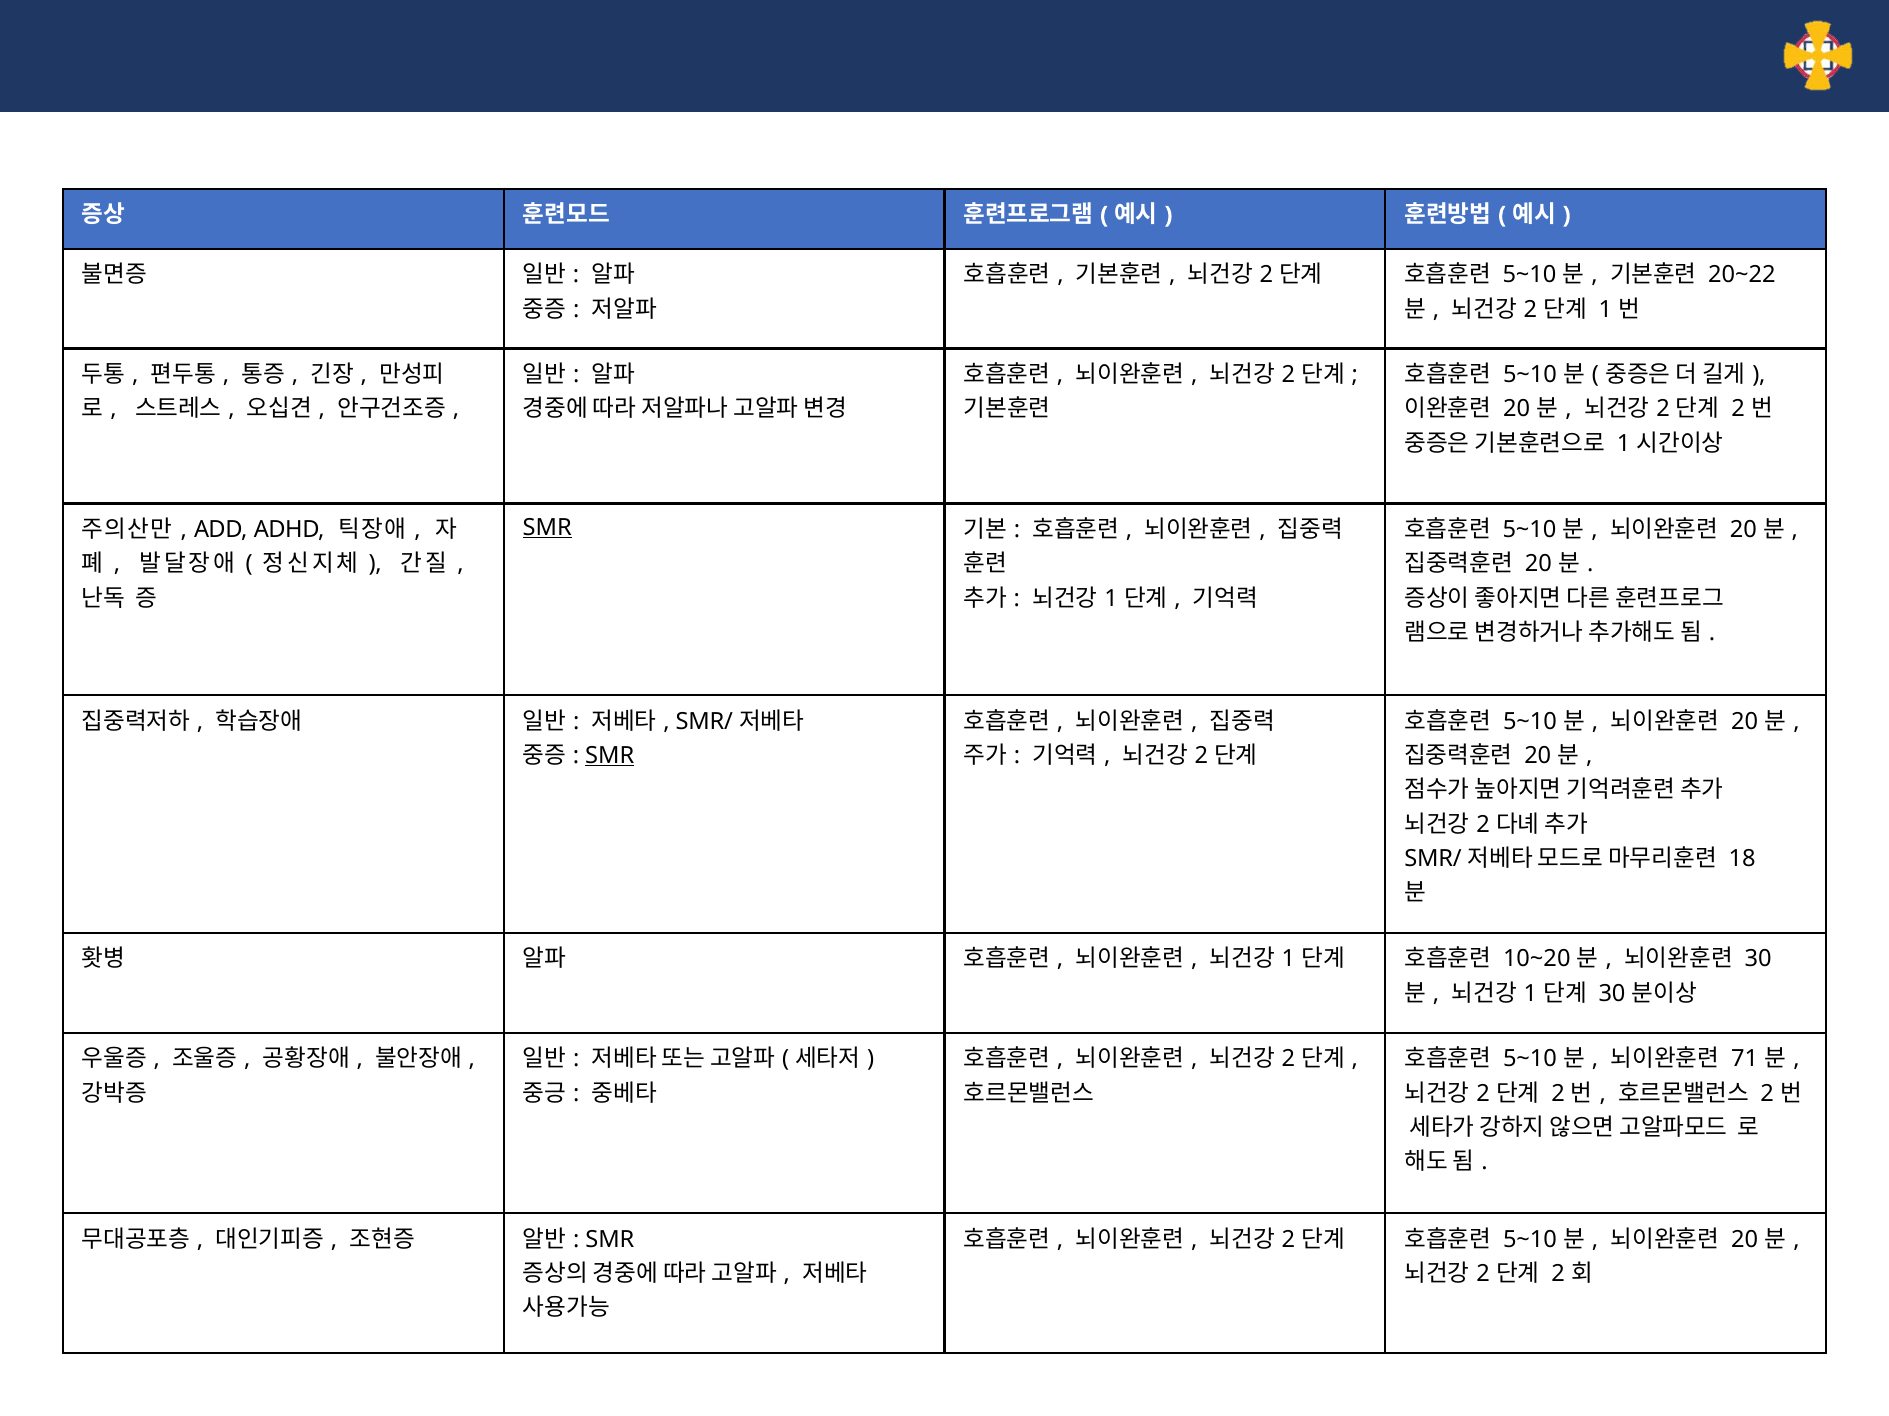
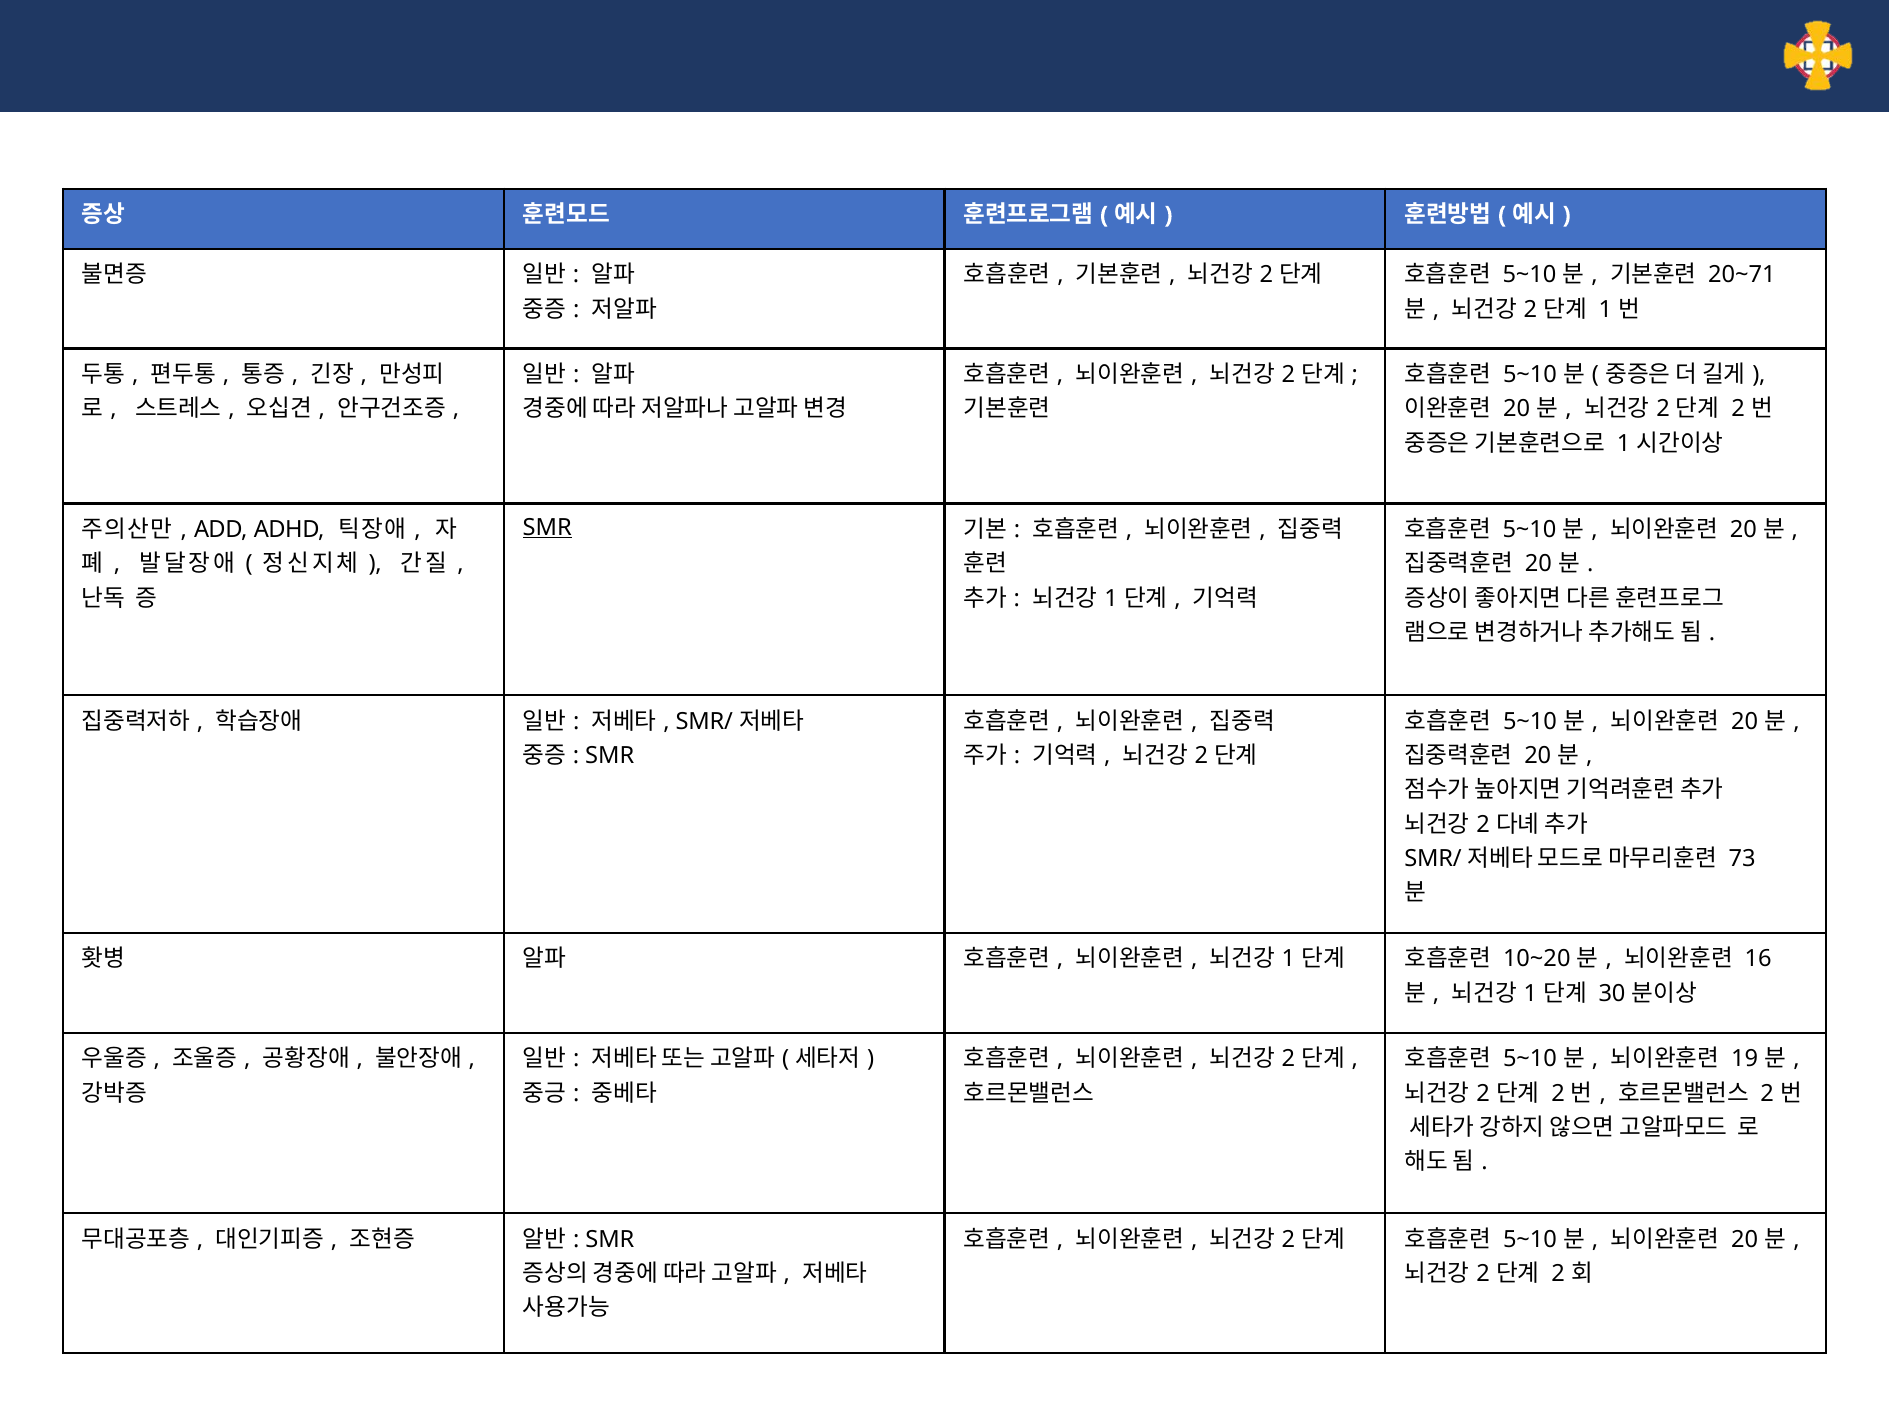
20~22: 20~22 -> 20~71
SMR at (610, 756) underline: present -> none
18: 18 -> 73
30 at (1758, 960): 30 -> 16
71: 71 -> 19
